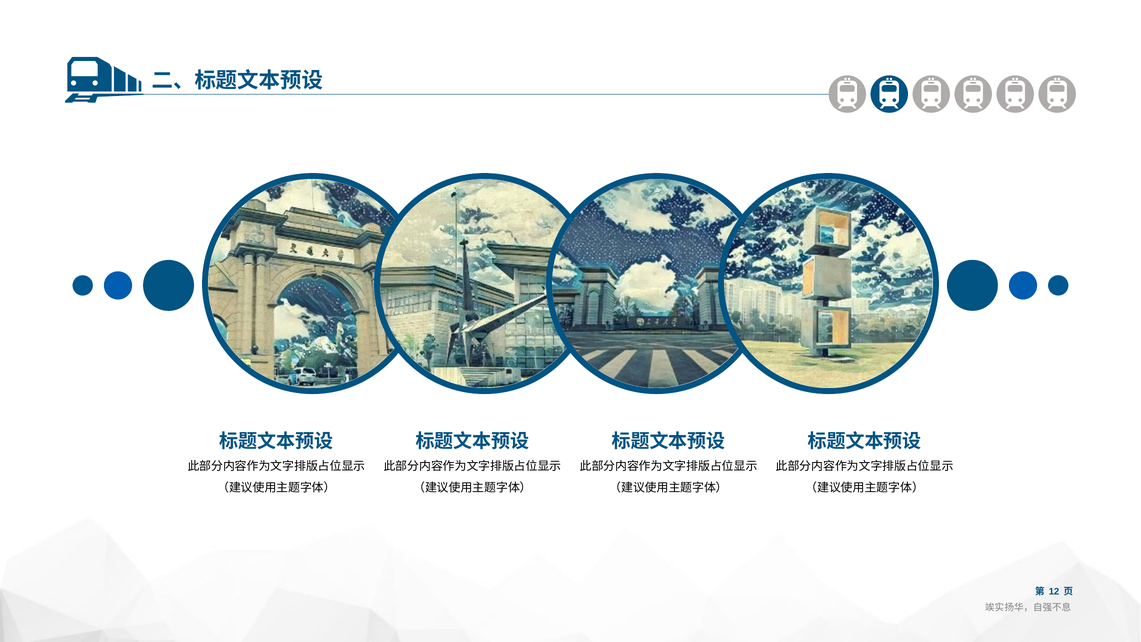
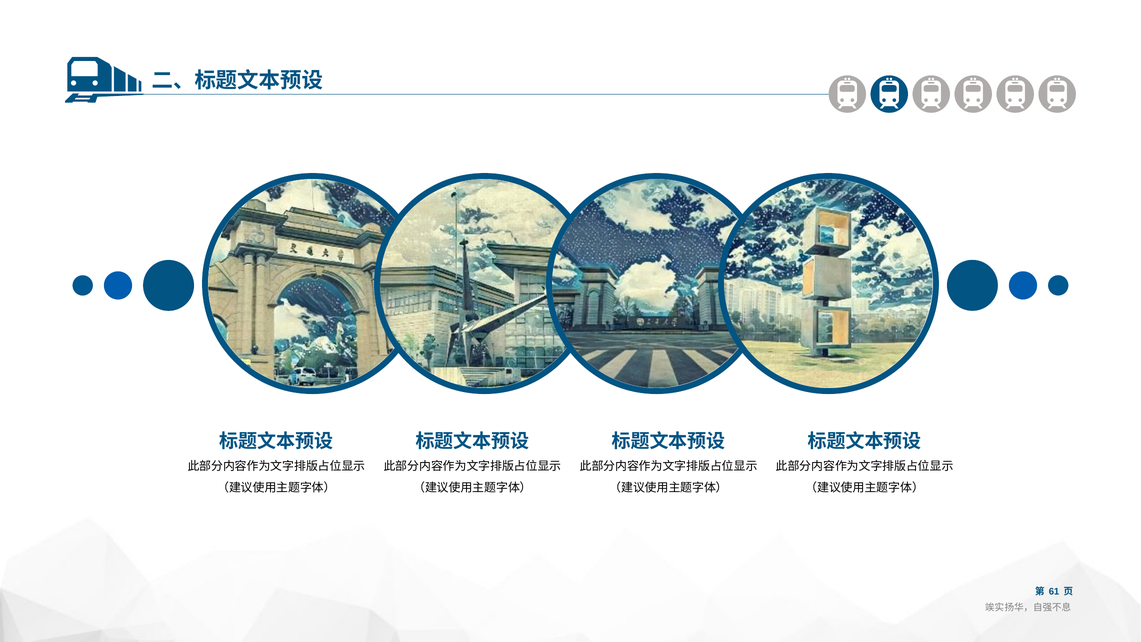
12: 12 -> 61
